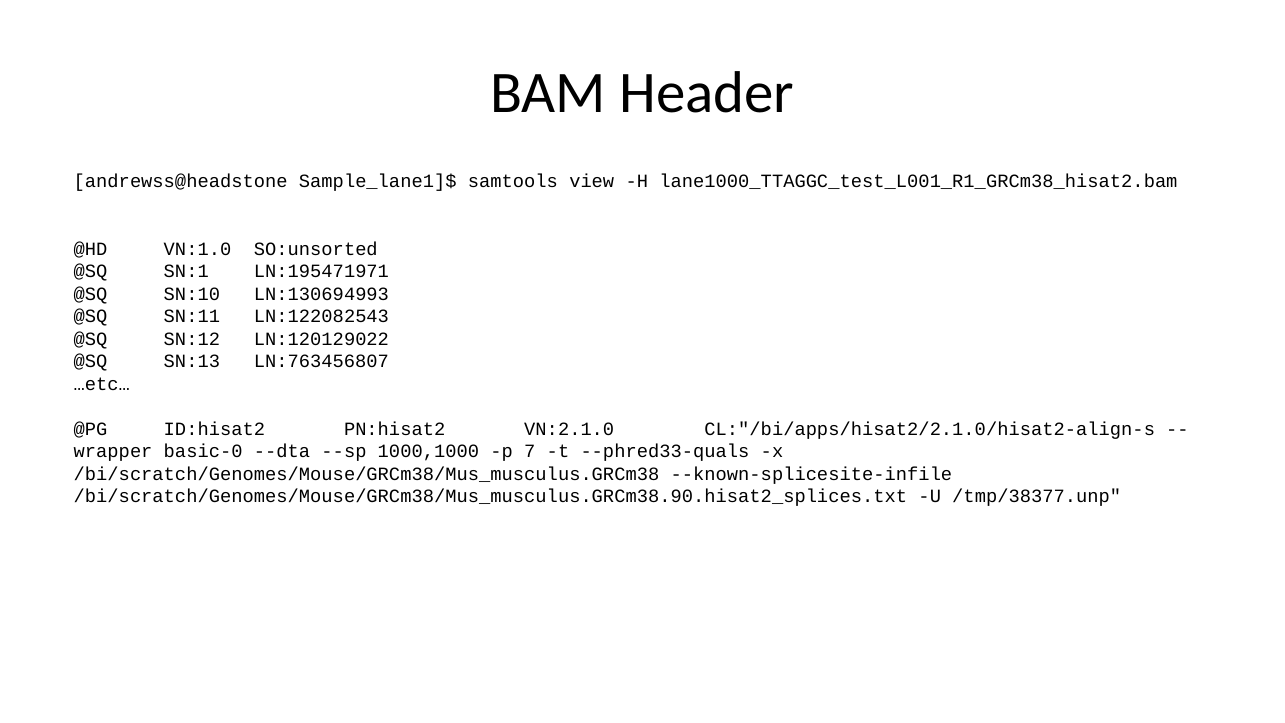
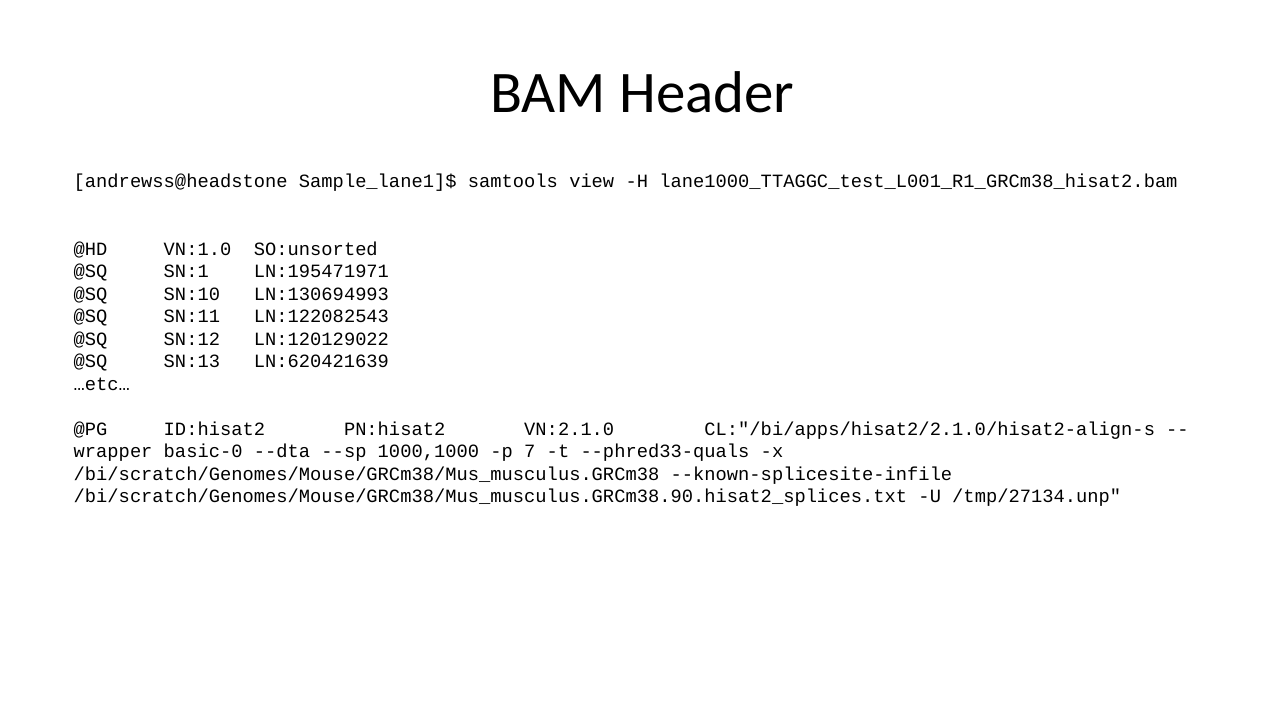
LN:763456807: LN:763456807 -> LN:620421639
/tmp/38377.unp: /tmp/38377.unp -> /tmp/27134.unp
